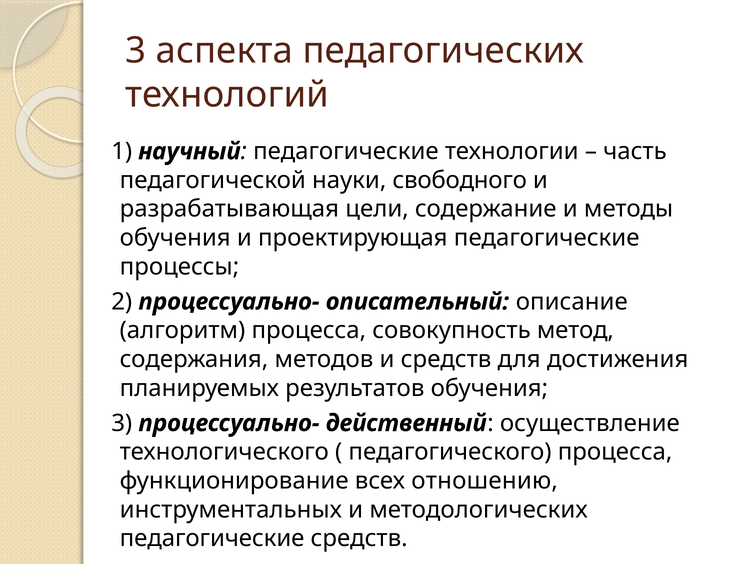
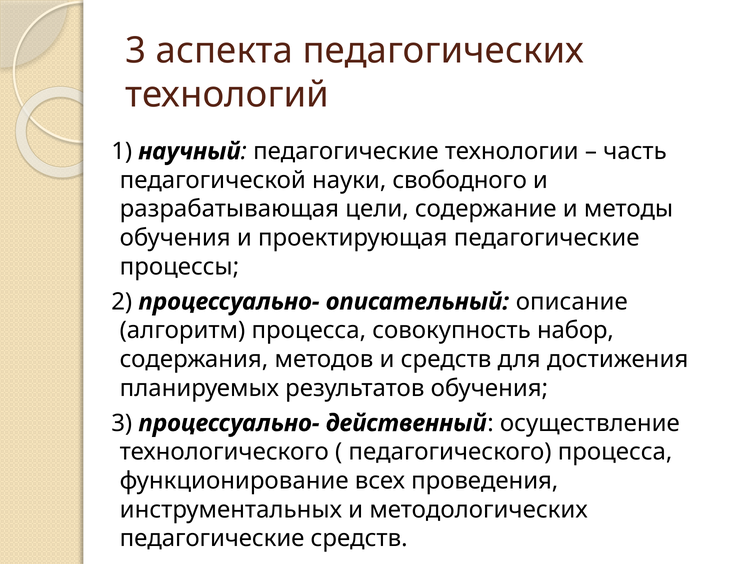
метод: метод -> набор
отношению: отношению -> проведения
